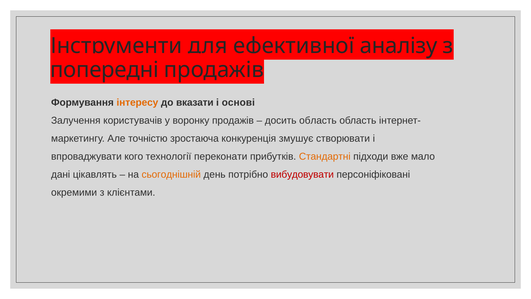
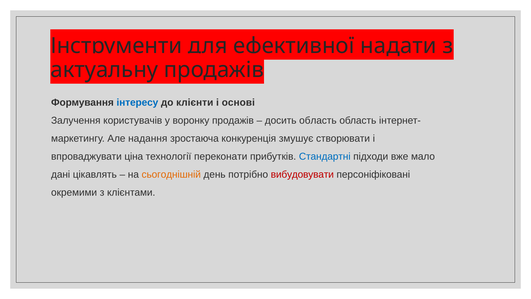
аналізу: аналізу -> надати
попередні: попередні -> актуальну
інтересу colour: orange -> blue
вказати: вказати -> клієнти
точністю: точністю -> надання
кого: кого -> ціна
Стандартні colour: orange -> blue
